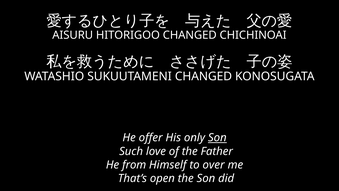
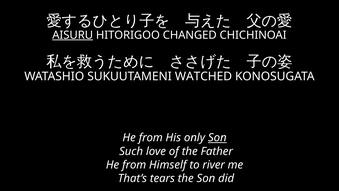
AISURU underline: none -> present
SUKUUTAMENI CHANGED: CHANGED -> WATCHED
offer at (151, 137): offer -> from
over: over -> river
open: open -> tears
